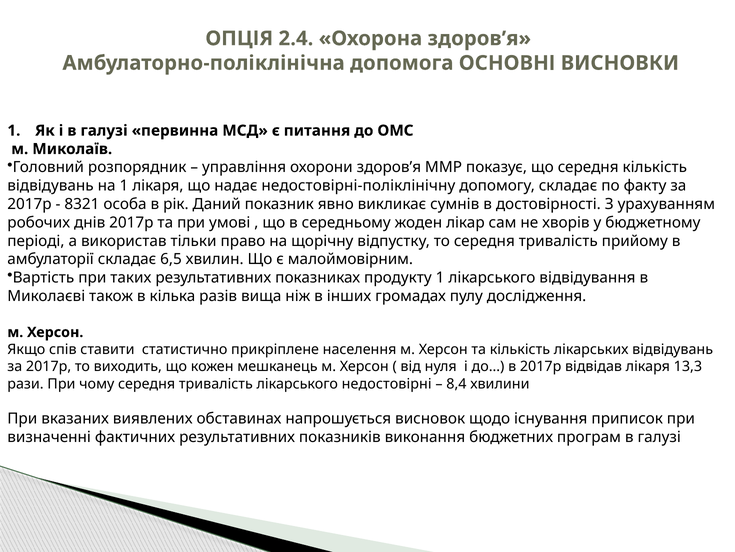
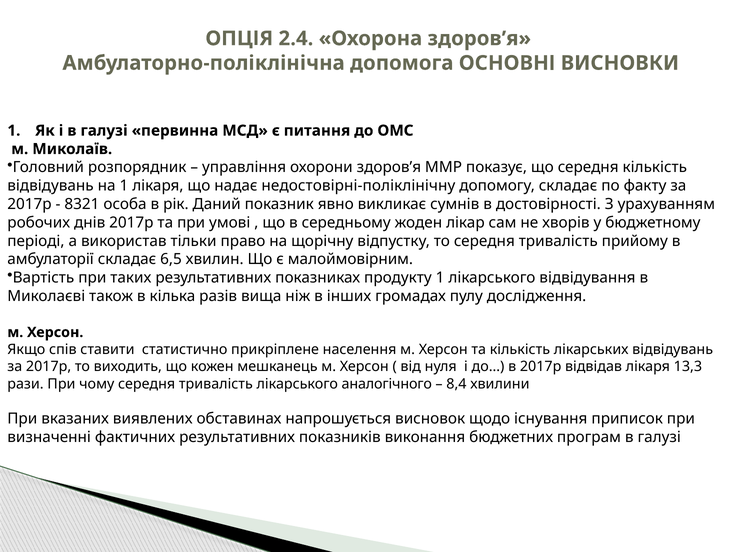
недостовірні: недостовірні -> аналогічного
